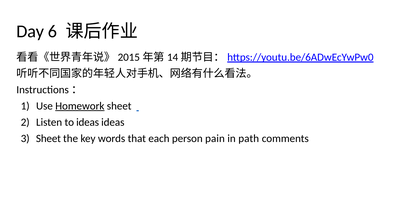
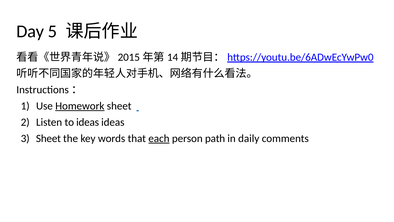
6: 6 -> 5
each underline: none -> present
pain: pain -> path
path: path -> daily
